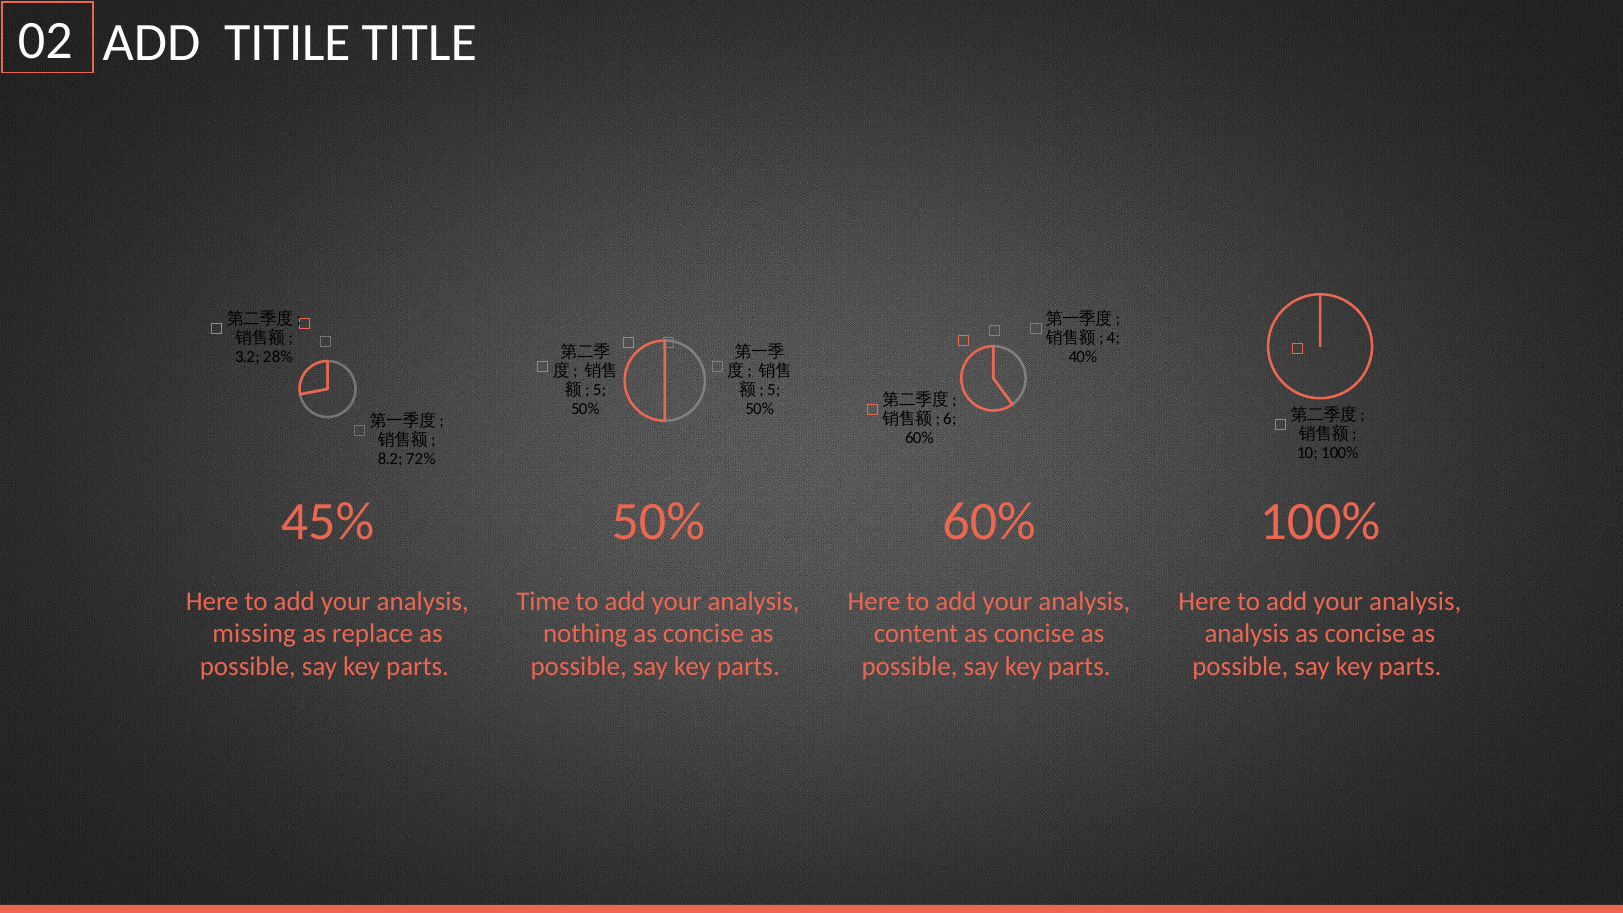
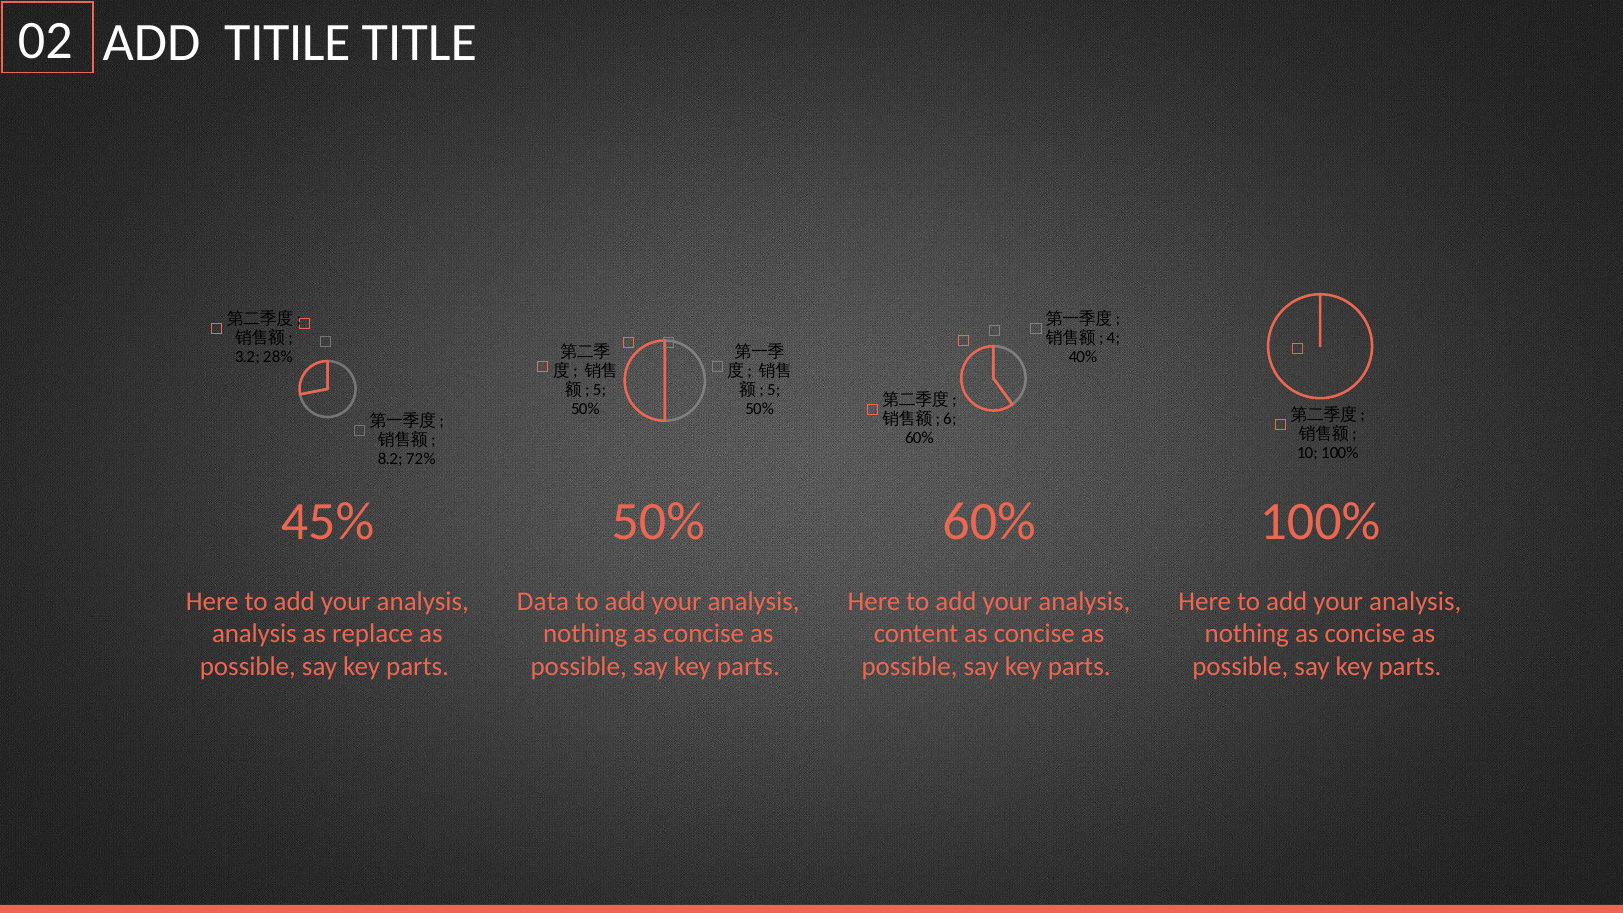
Time: Time -> Data
missing at (254, 634): missing -> analysis
analysis at (1247, 634): analysis -> nothing
